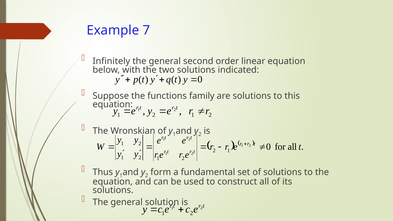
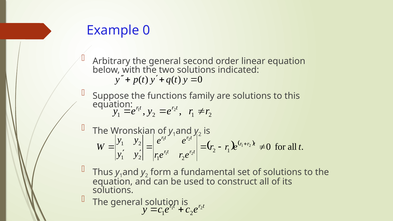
Example 7: 7 -> 0
Infinitely: Infinitely -> Arbitrary
